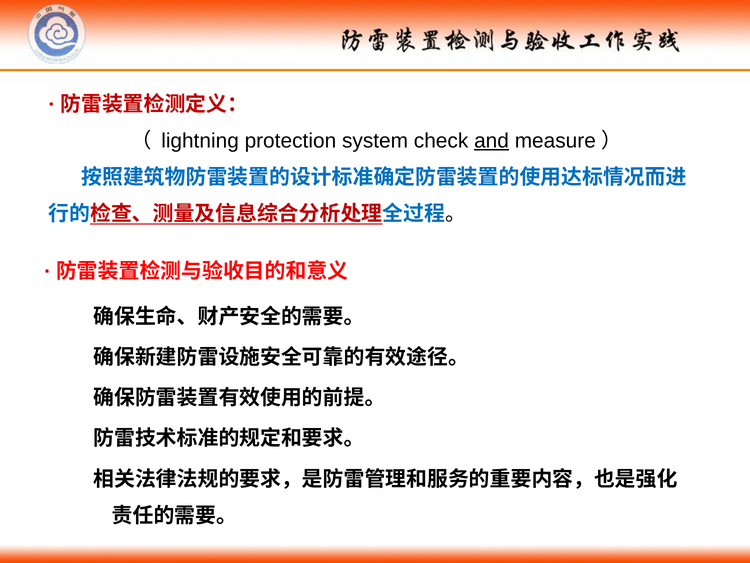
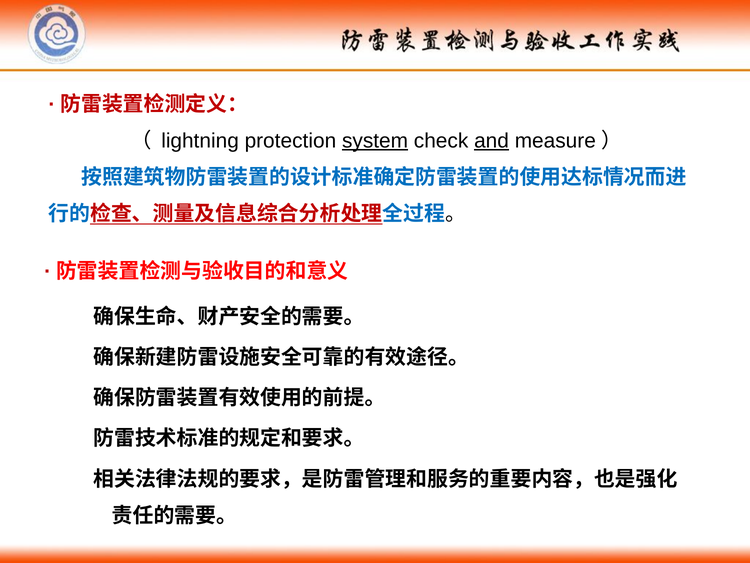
system underline: none -> present
